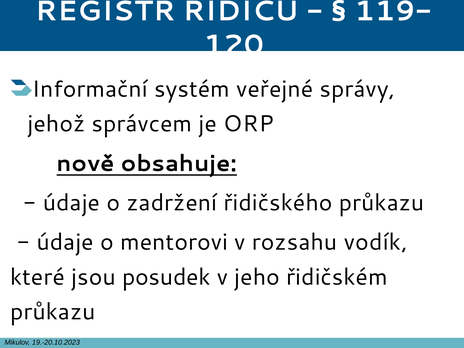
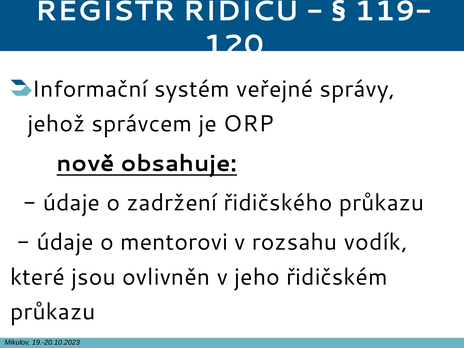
posudek: posudek -> ovlivněn
